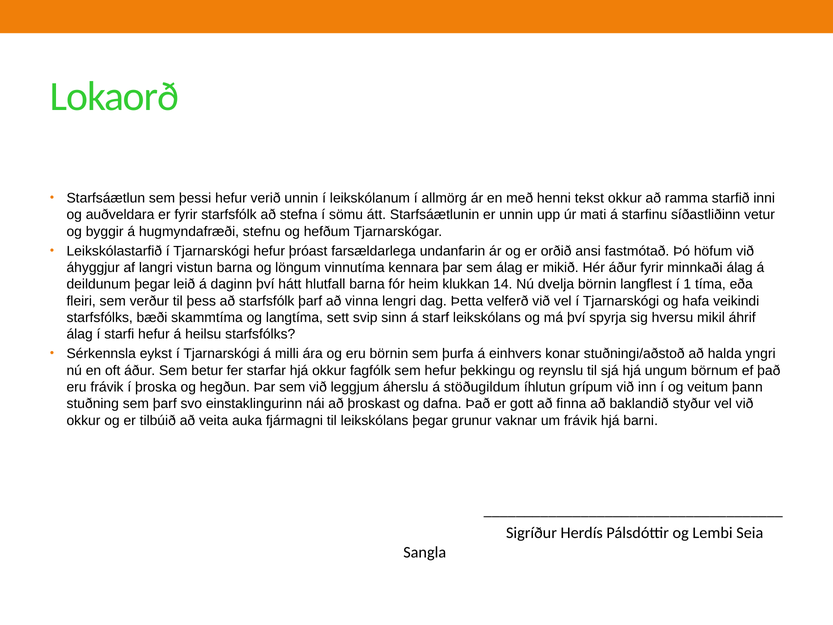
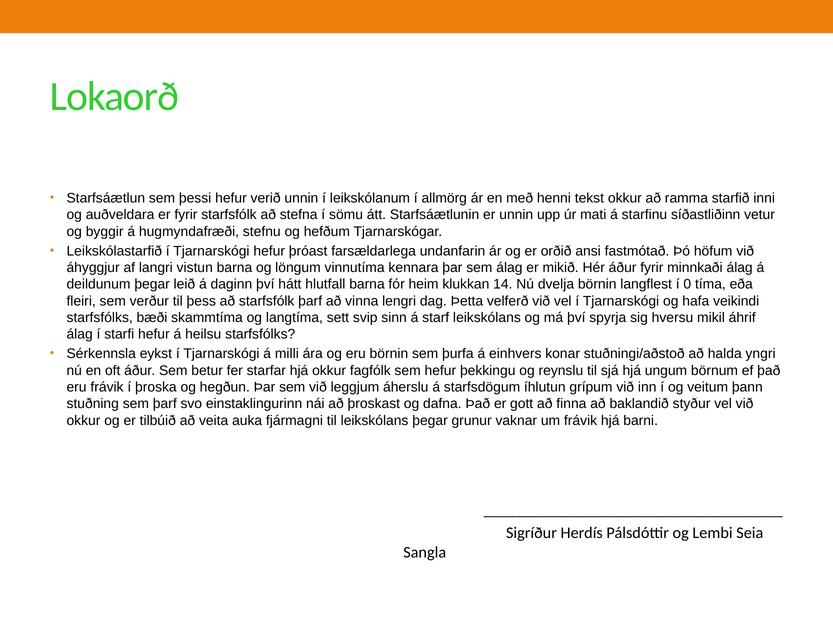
1: 1 -> 0
stöðugildum: stöðugildum -> starfsdögum
